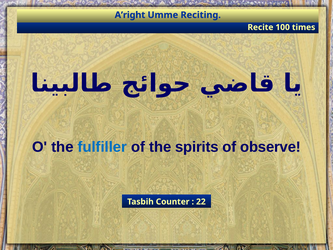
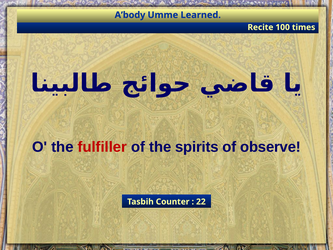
A’right: A’right -> A’body
Reciting: Reciting -> Learned
fulfiller colour: blue -> red
